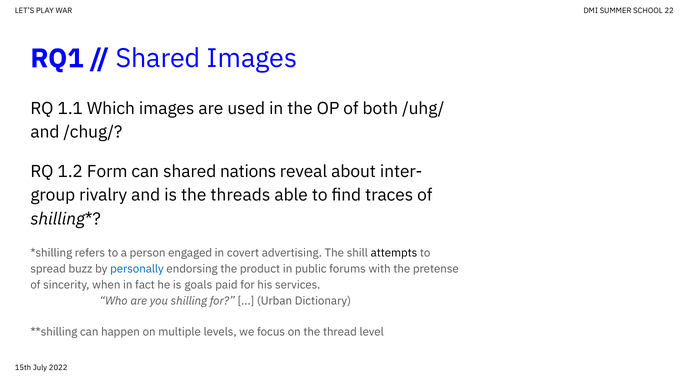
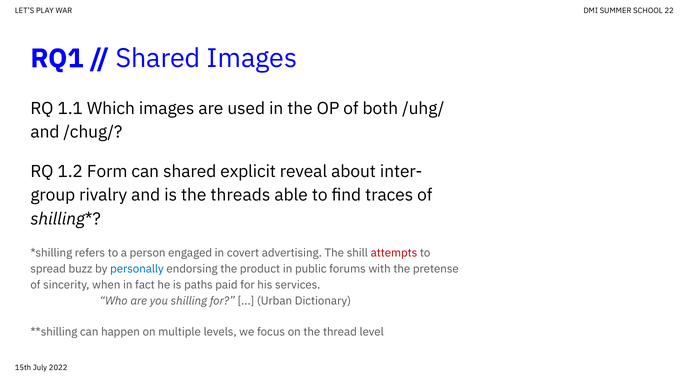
nations: nations -> explicit
attempts colour: black -> red
goals: goals -> paths
